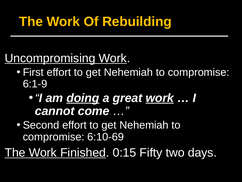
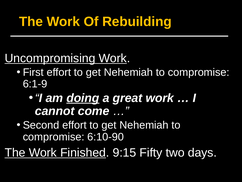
work at (160, 98) underline: present -> none
6:10-69: 6:10-69 -> 6:10-90
0:15: 0:15 -> 9:15
